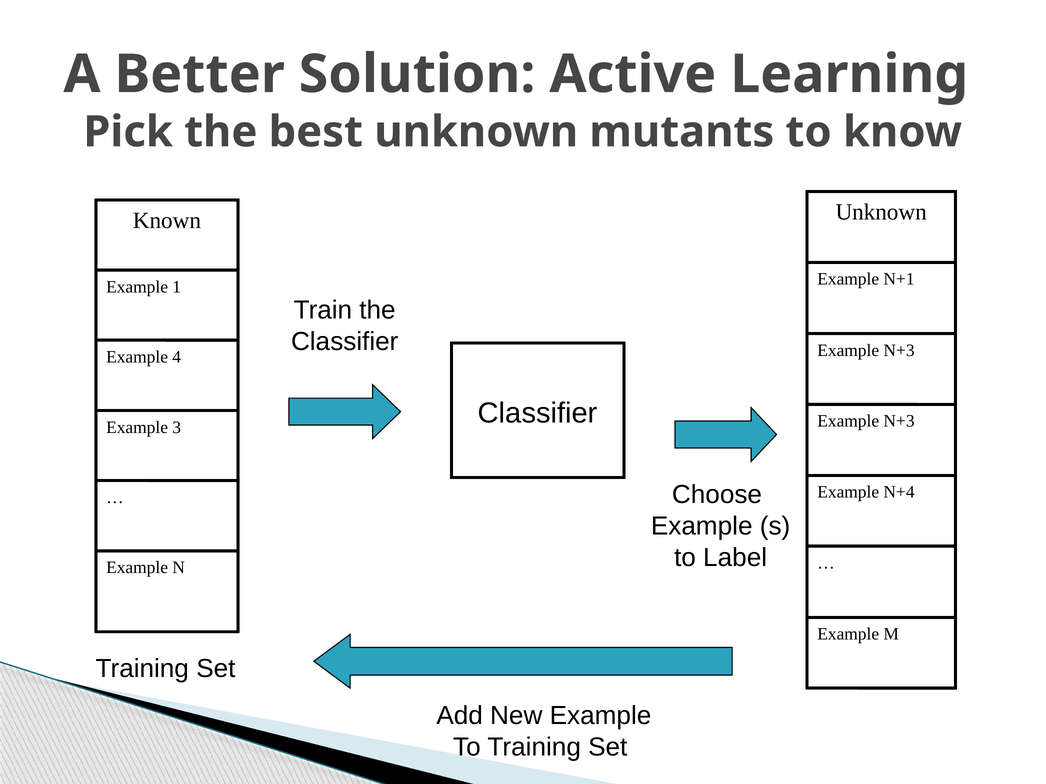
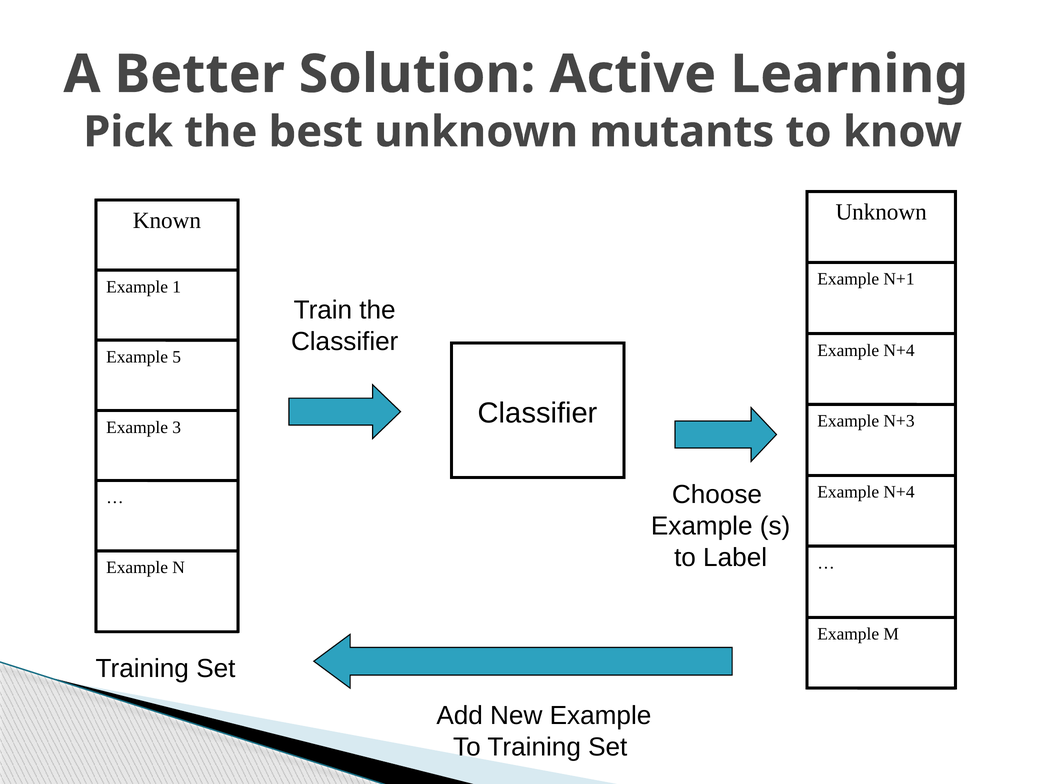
N+3 at (899, 351): N+3 -> N+4
4: 4 -> 5
